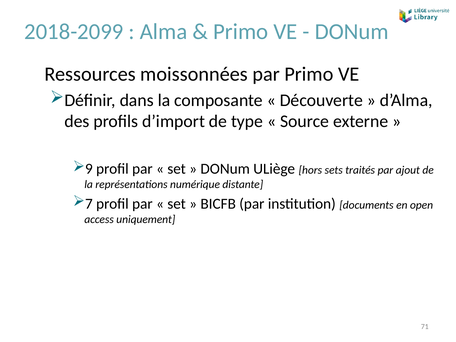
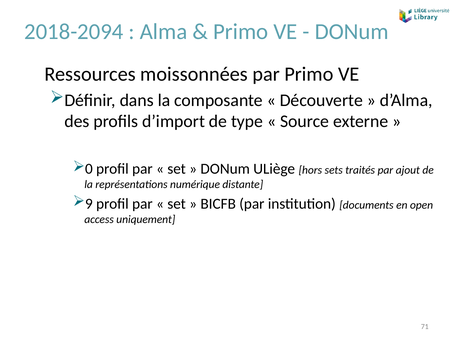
2018-2099: 2018-2099 -> 2018-2094
9: 9 -> 0
7: 7 -> 9
